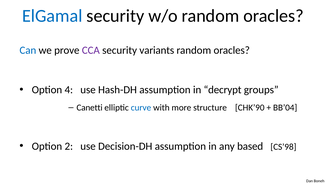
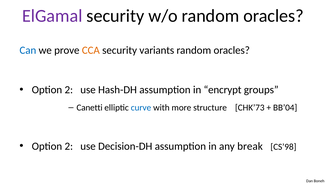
ElGamal colour: blue -> purple
CCA colour: purple -> orange
4 at (69, 89): 4 -> 2
decrypt: decrypt -> encrypt
CHK’90: CHK’90 -> CHK’73
based: based -> break
